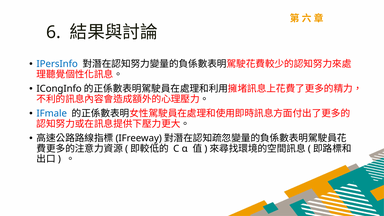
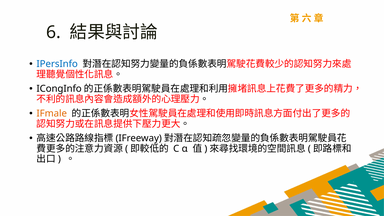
IFmale colour: blue -> orange
